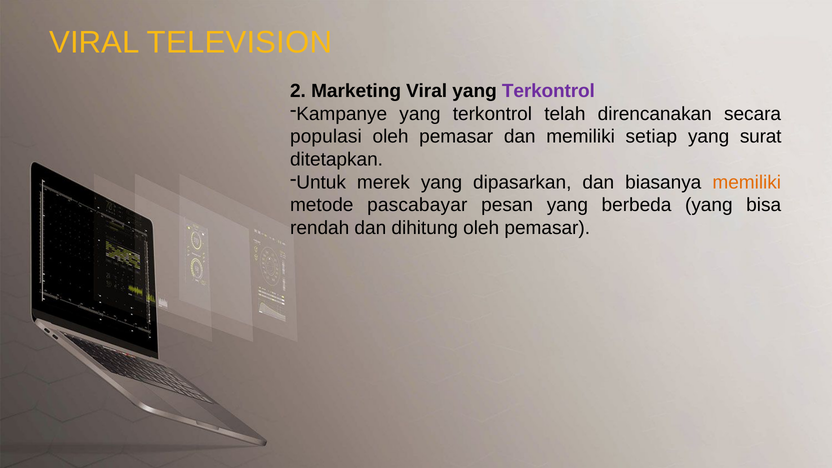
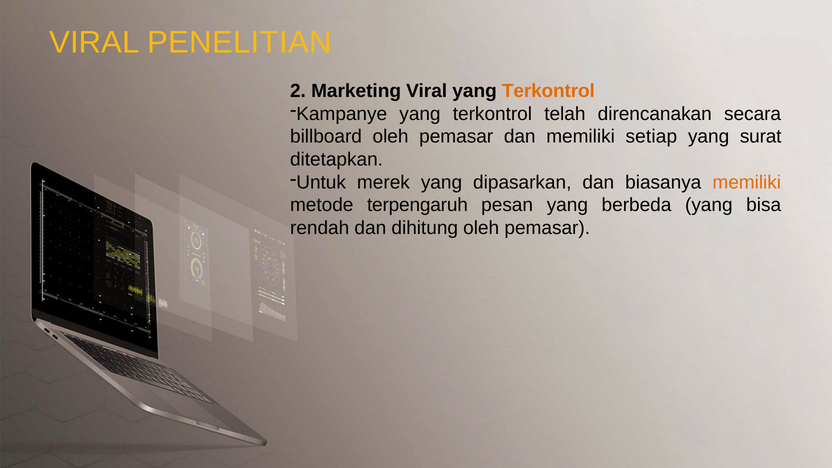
TELEVISION: TELEVISION -> PENELITIAN
Terkontrol at (548, 91) colour: purple -> orange
populasi: populasi -> billboard
pascabayar: pascabayar -> terpengaruh
